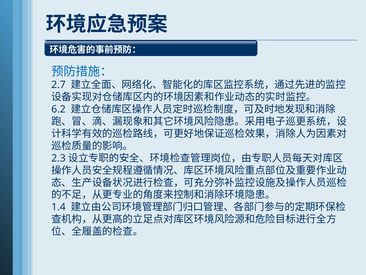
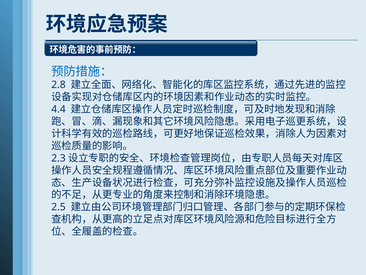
2.7: 2.7 -> 2.8
6.2: 6.2 -> 4.4
1.4: 1.4 -> 2.5
